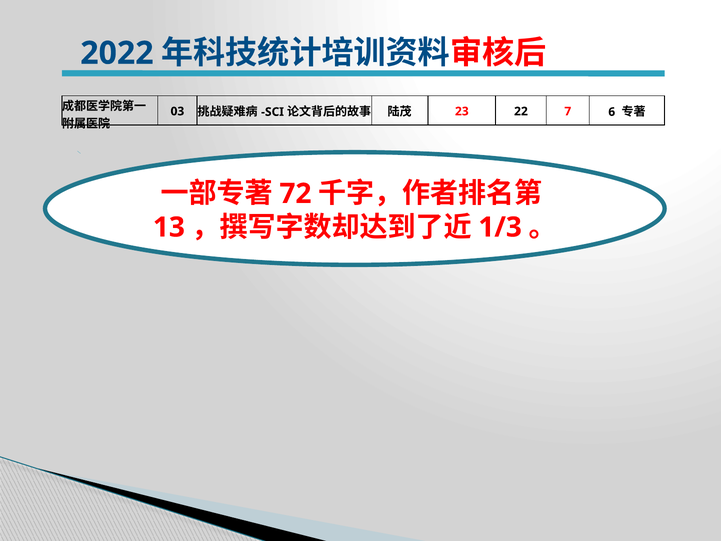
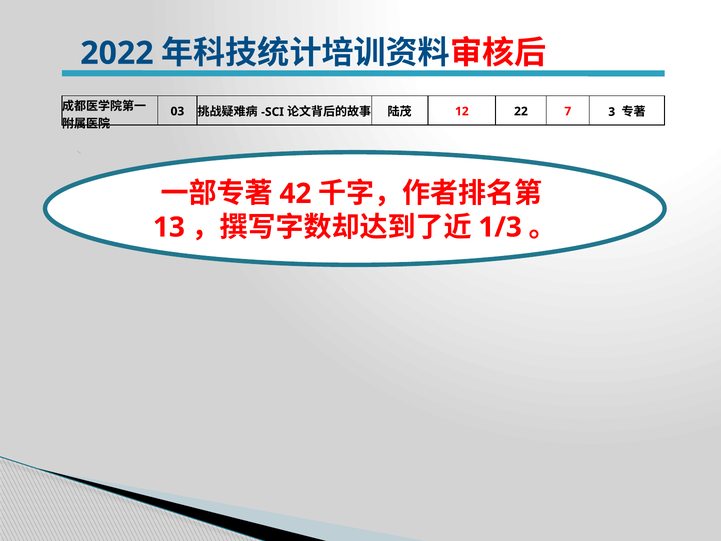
23: 23 -> 12
6: 6 -> 3
72: 72 -> 42
